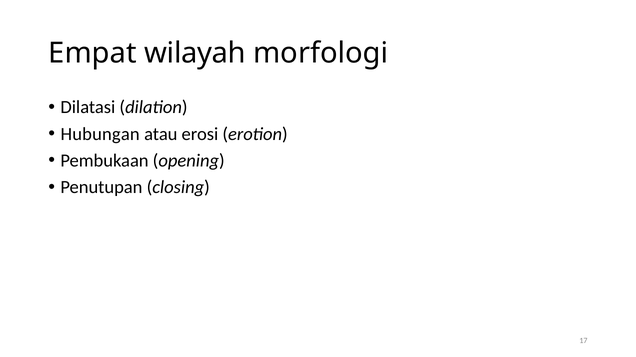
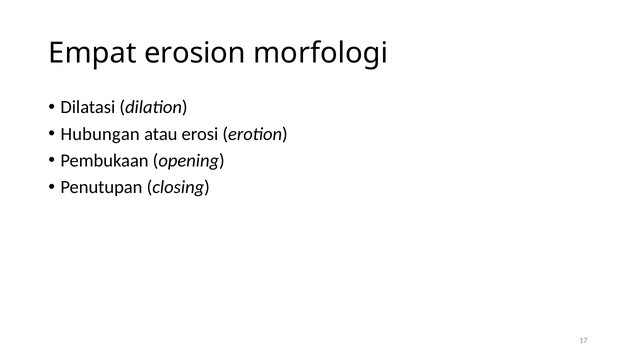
wilayah: wilayah -> erosion
